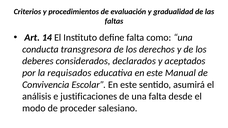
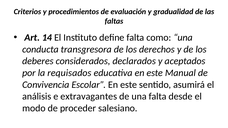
justificaciones: justificaciones -> extravagantes
